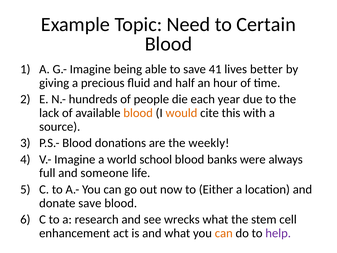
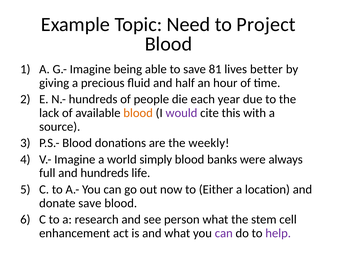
Certain: Certain -> Project
41: 41 -> 81
would colour: orange -> purple
school: school -> simply
and someone: someone -> hundreds
wrecks: wrecks -> person
can at (224, 233) colour: orange -> purple
